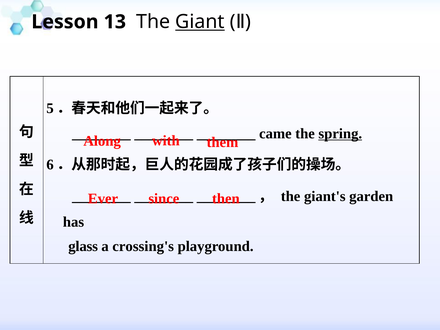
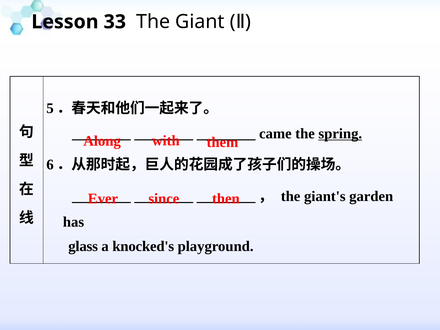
13: 13 -> 33
Giant underline: present -> none
crossing's: crossing's -> knocked's
